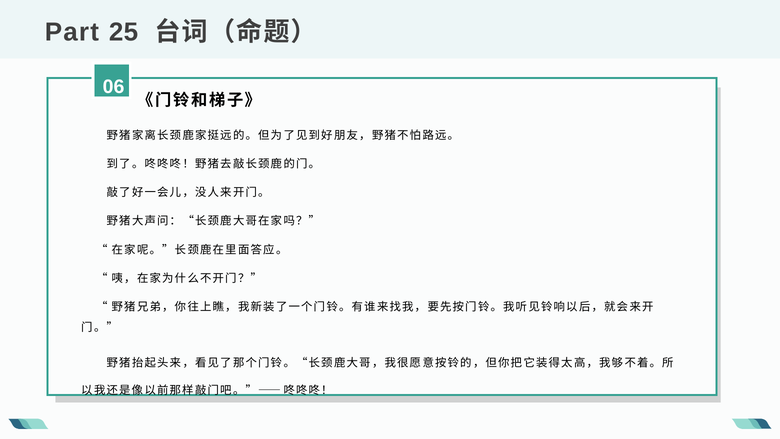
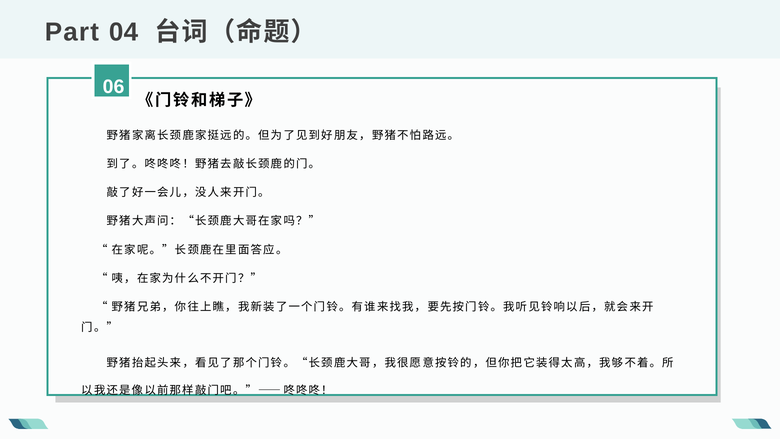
25: 25 -> 04
